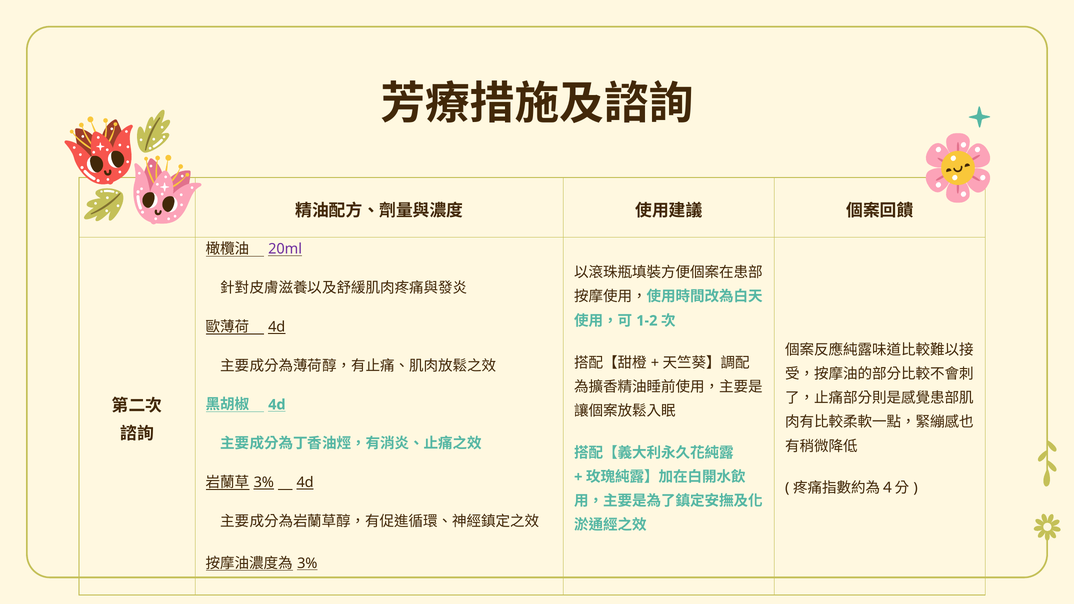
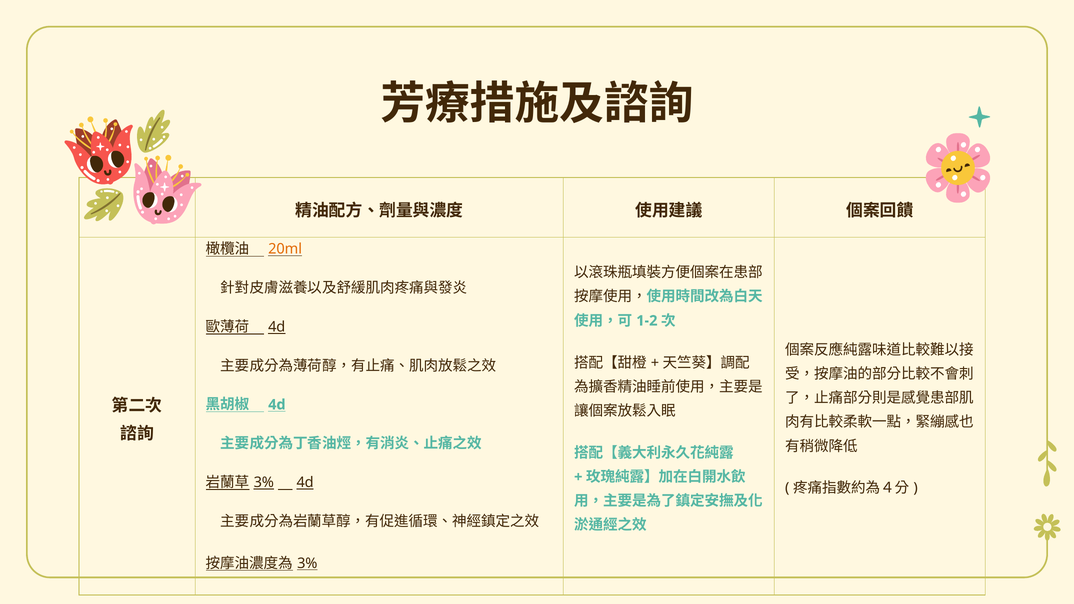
20ml colour: purple -> orange
